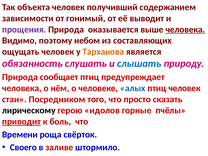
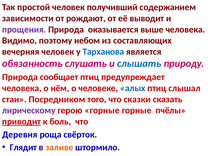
объекта: объекта -> простой
гонимый: гонимый -> рождают
человека at (185, 29) underline: present -> none
ощущать: ощущать -> вечерняя
Тарханова colour: orange -> blue
птиц человек: человек -> слышал
просто: просто -> сказки
лирическому colour: black -> purple
герою идолов: идолов -> горные
Времени: Времени -> Деревня
Своего: Своего -> Глядит
заливе colour: red -> orange
